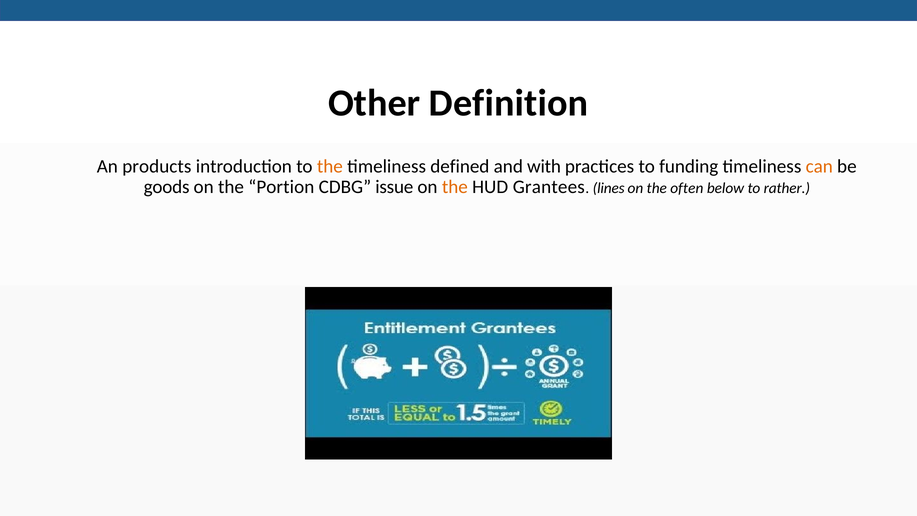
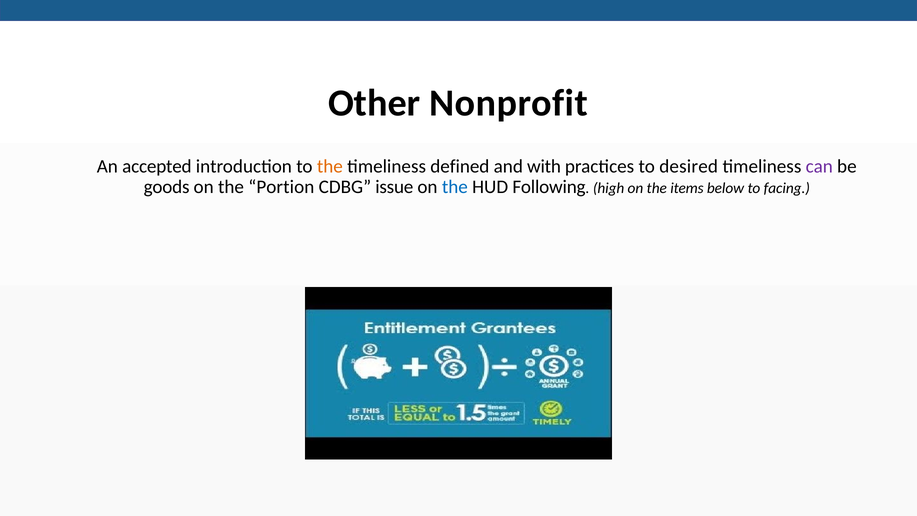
Definition: Definition -> Nonprofit
products: products -> accepted
funding: funding -> desired
can colour: orange -> purple
the at (455, 187) colour: orange -> blue
Grantees: Grantees -> Following
lines: lines -> high
often: often -> items
rather: rather -> facing
